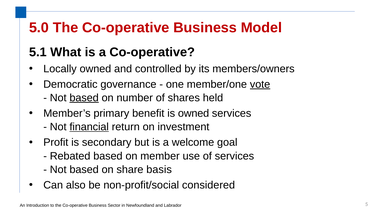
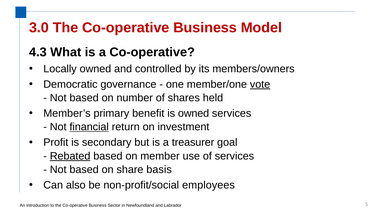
5.0: 5.0 -> 3.0
5.1: 5.1 -> 4.3
based at (84, 98) underline: present -> none
welcome: welcome -> treasurer
Rebated underline: none -> present
considered: considered -> employees
